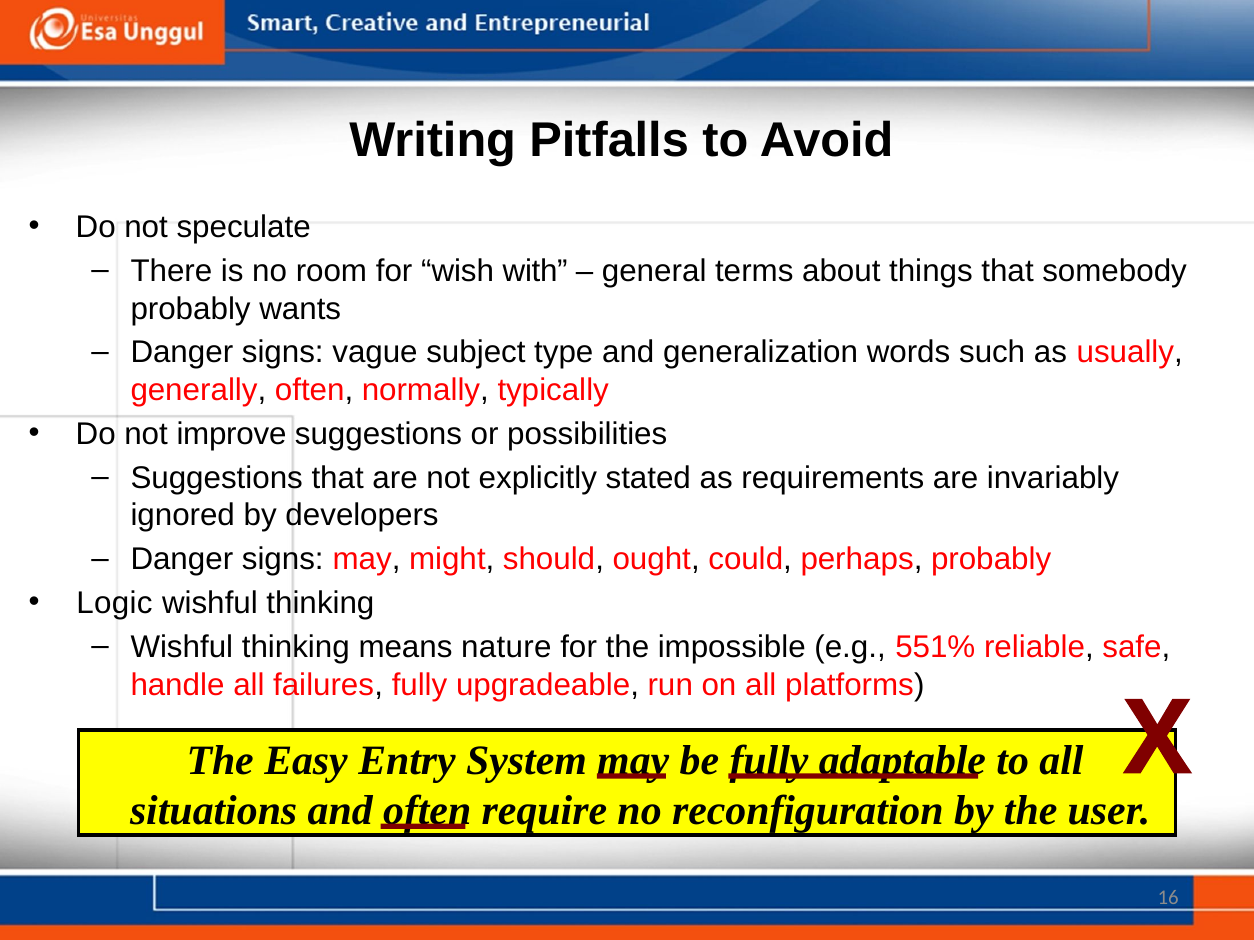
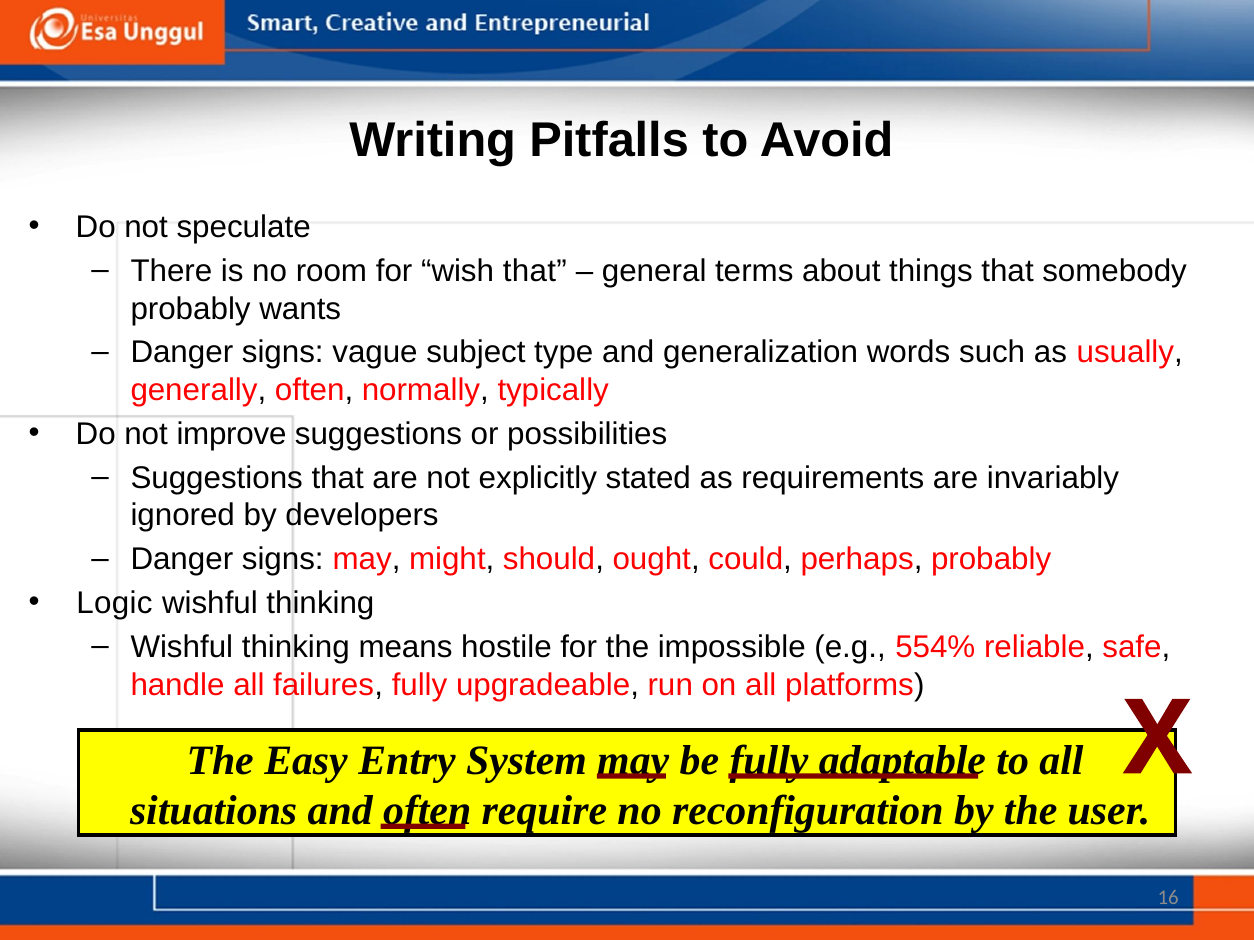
wish with: with -> that
nature: nature -> hostile
551%: 551% -> 554%
